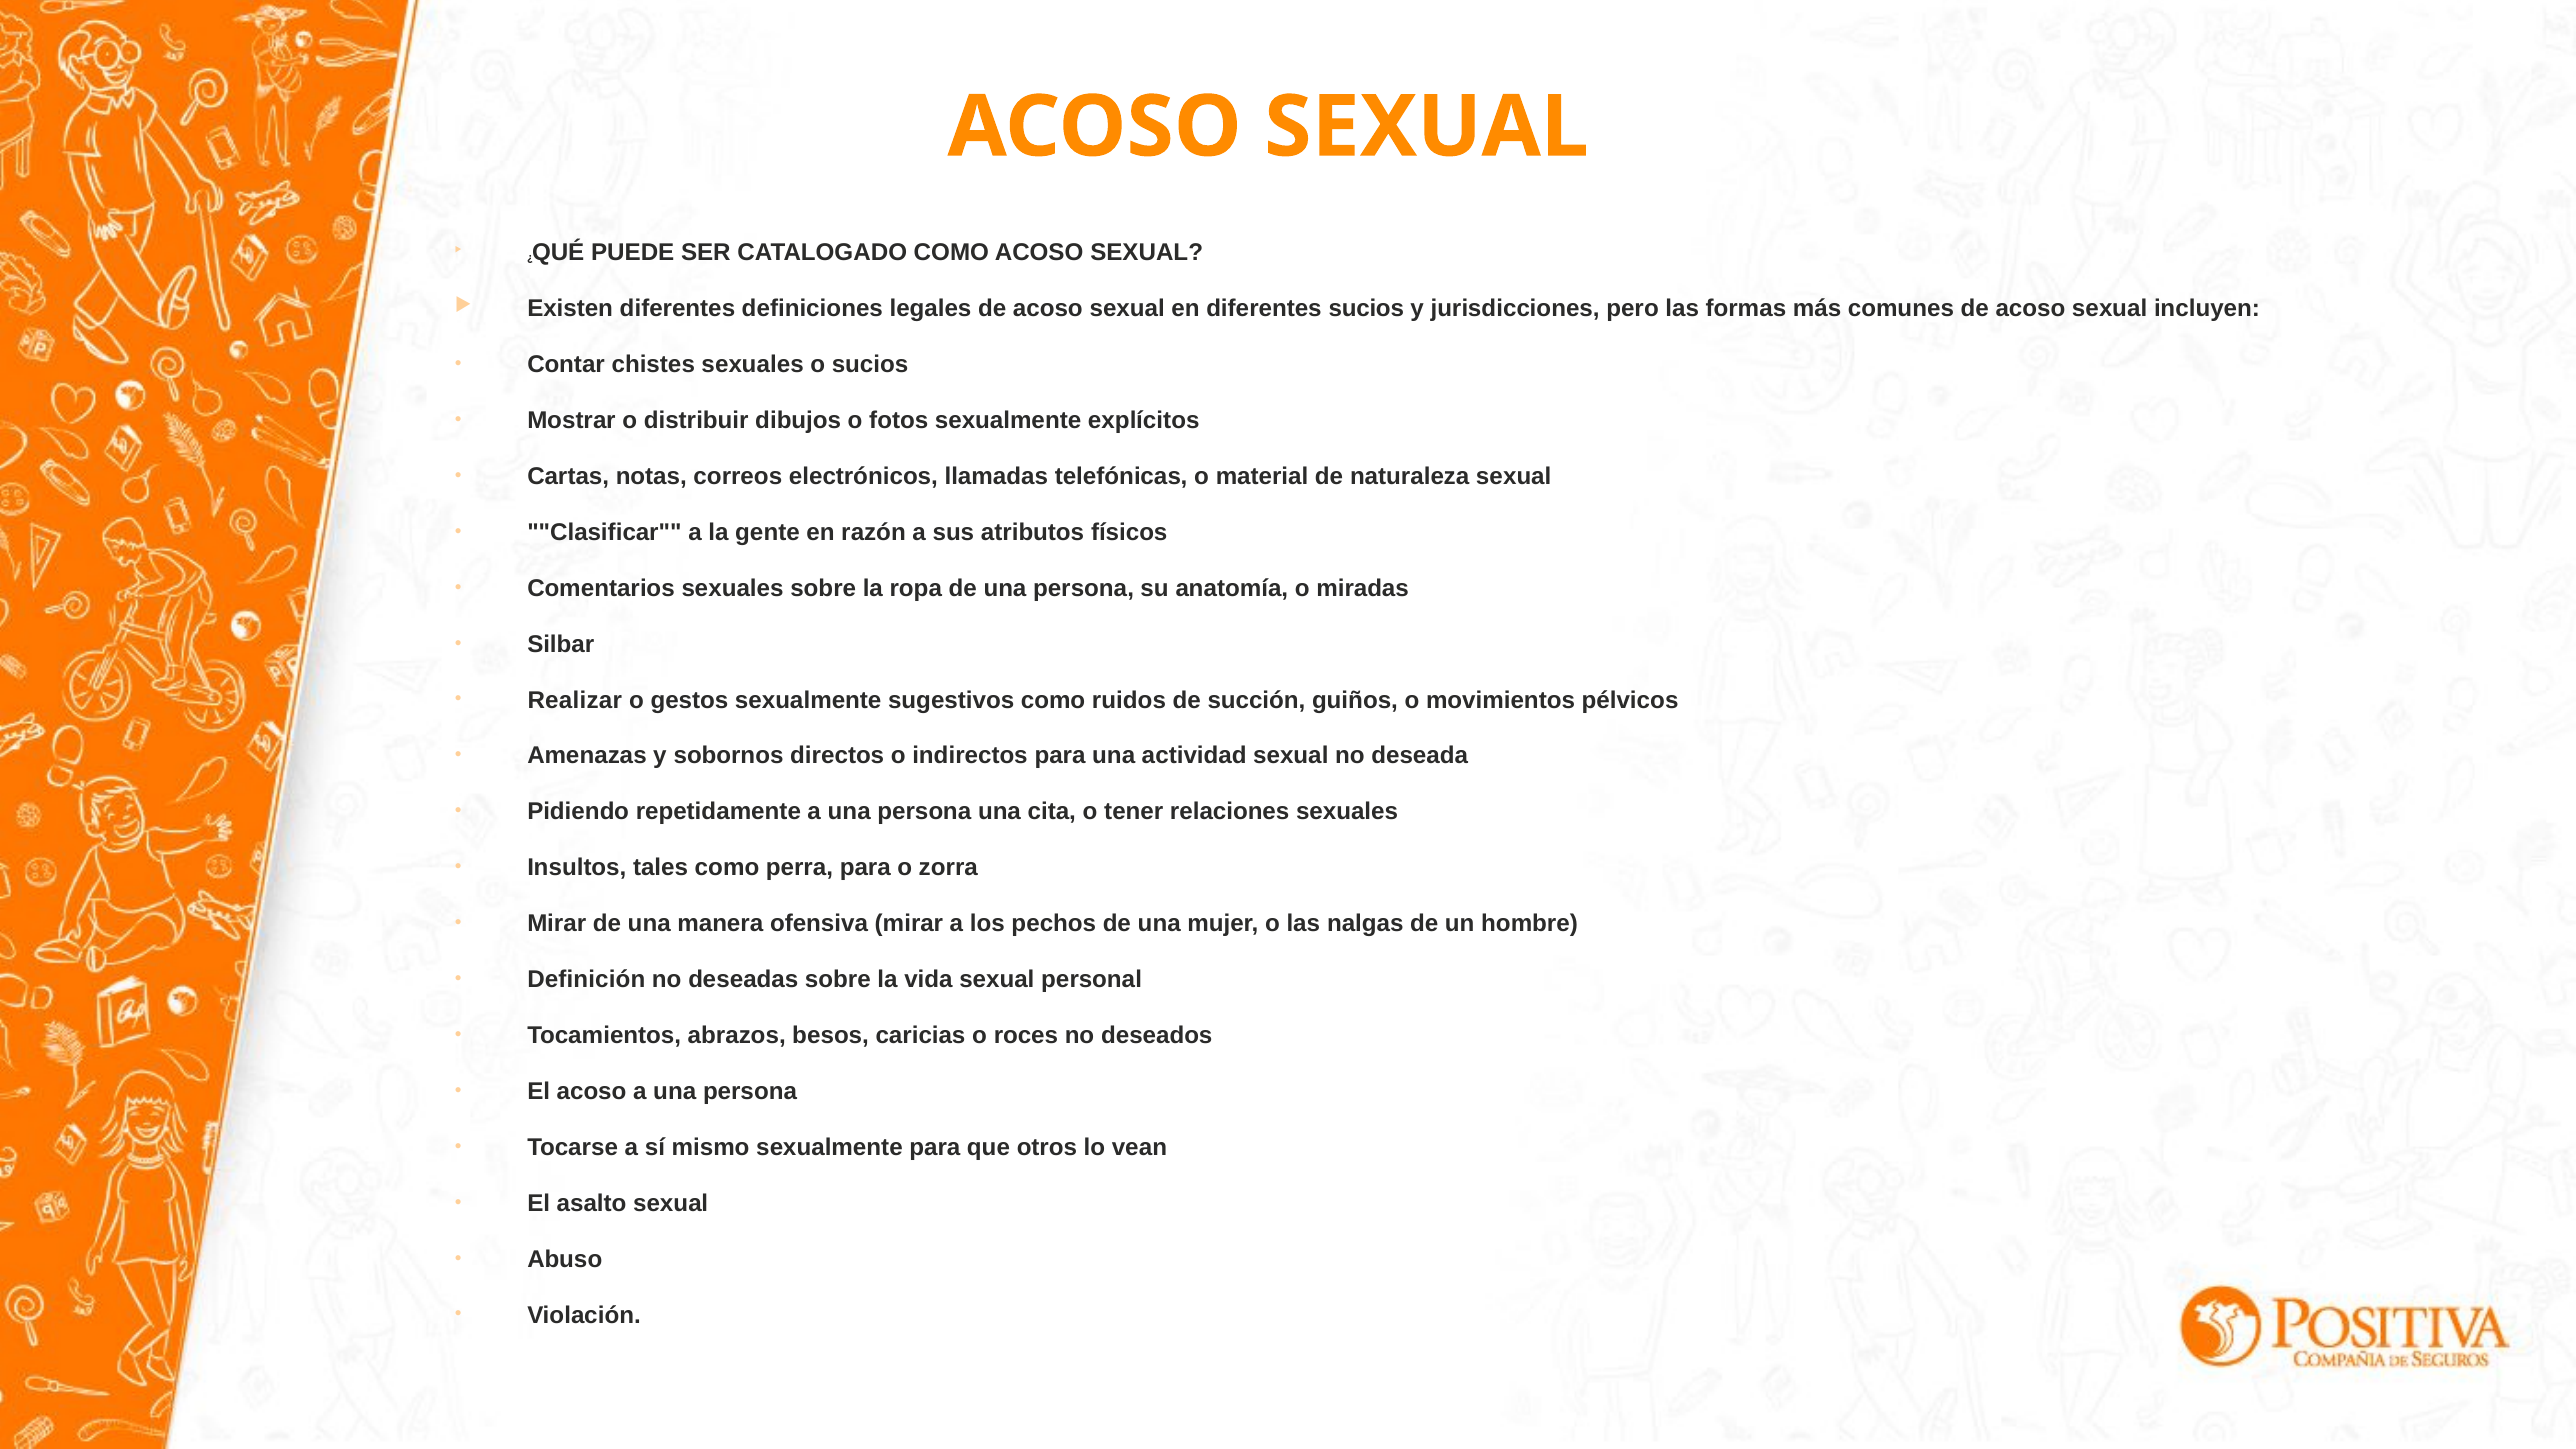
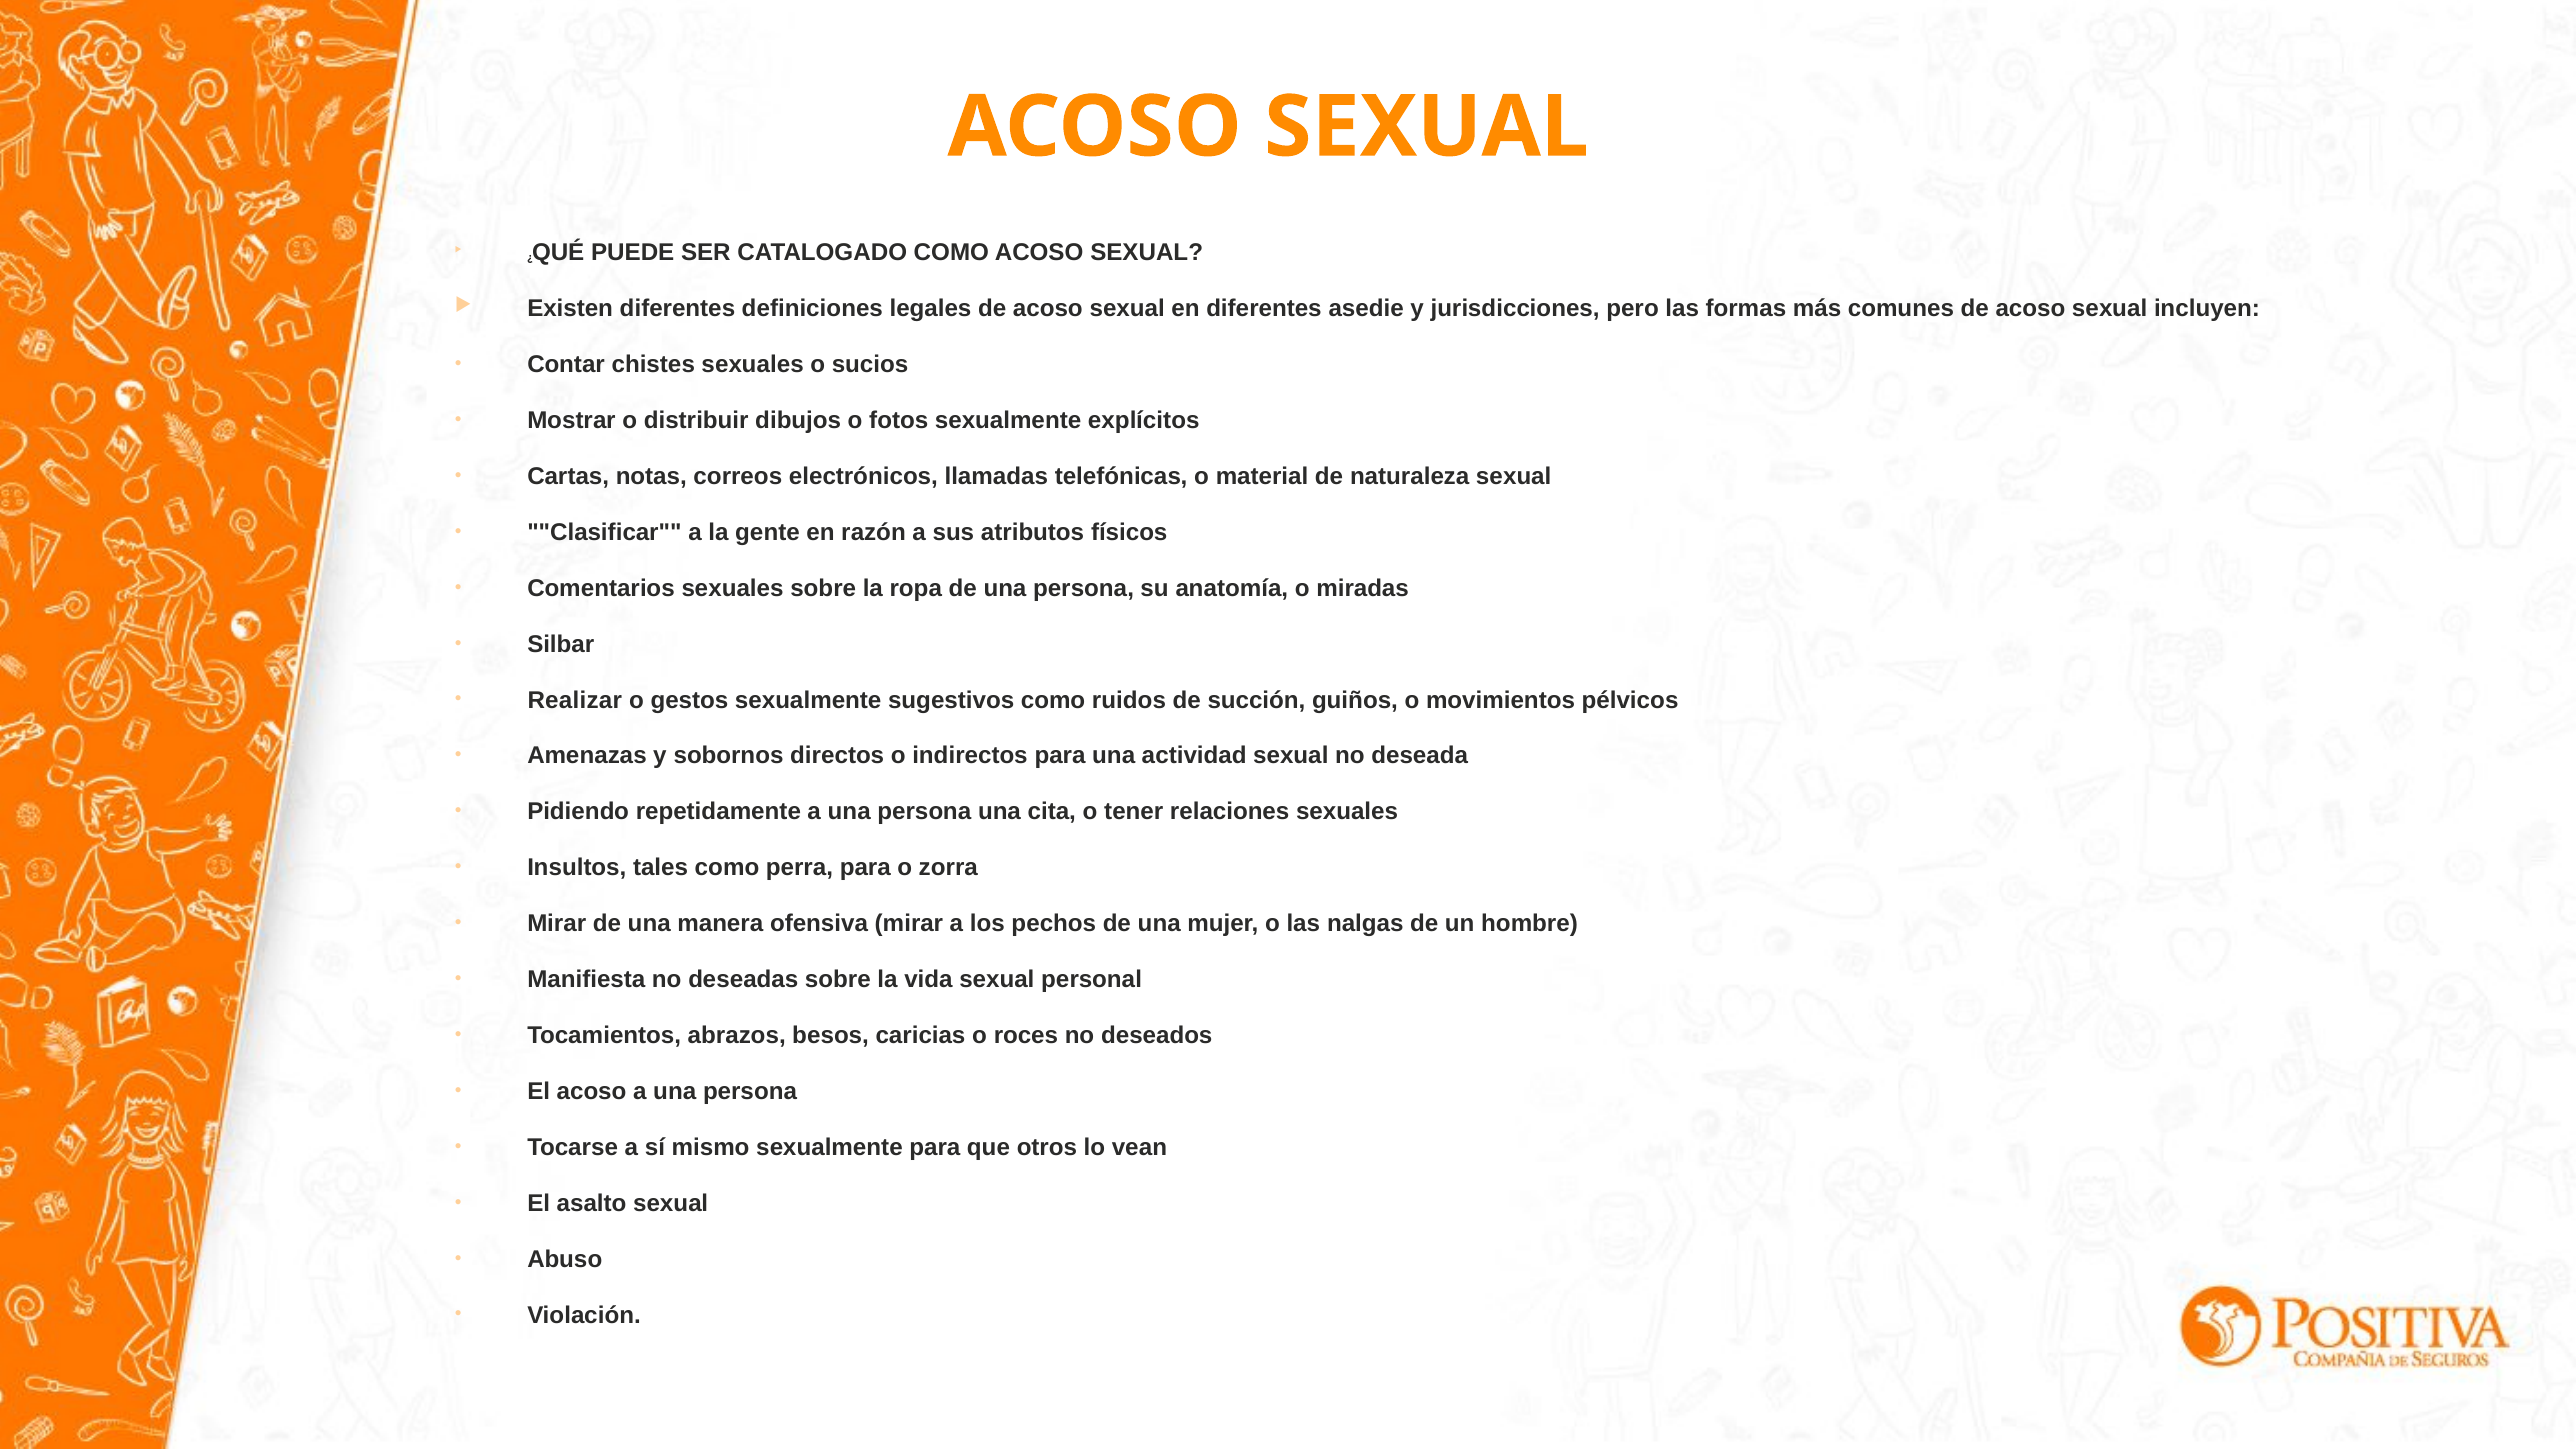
diferentes sucios: sucios -> asedie
Definición: Definición -> Manifiesta
